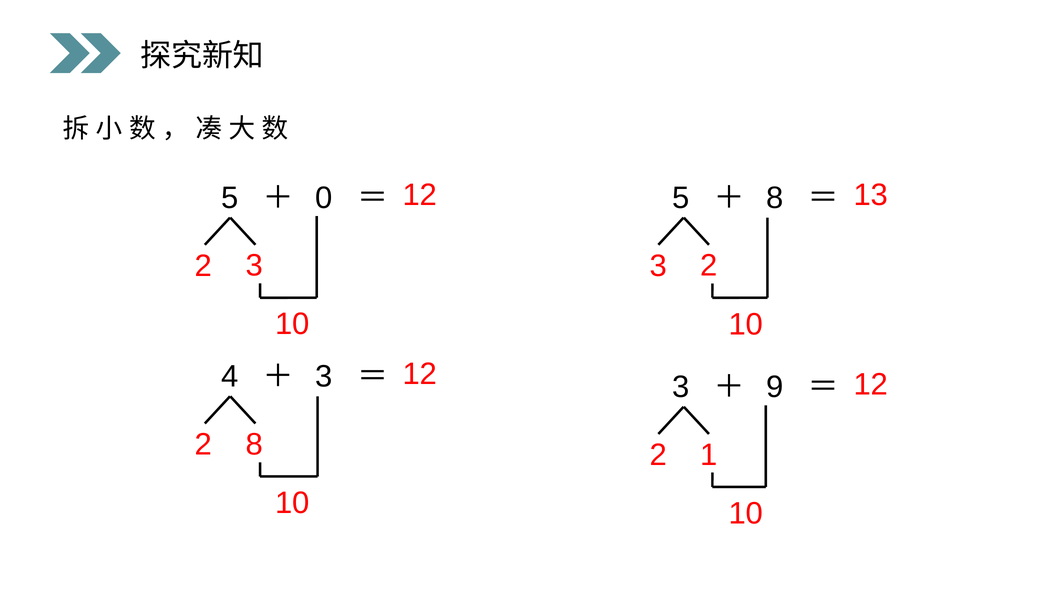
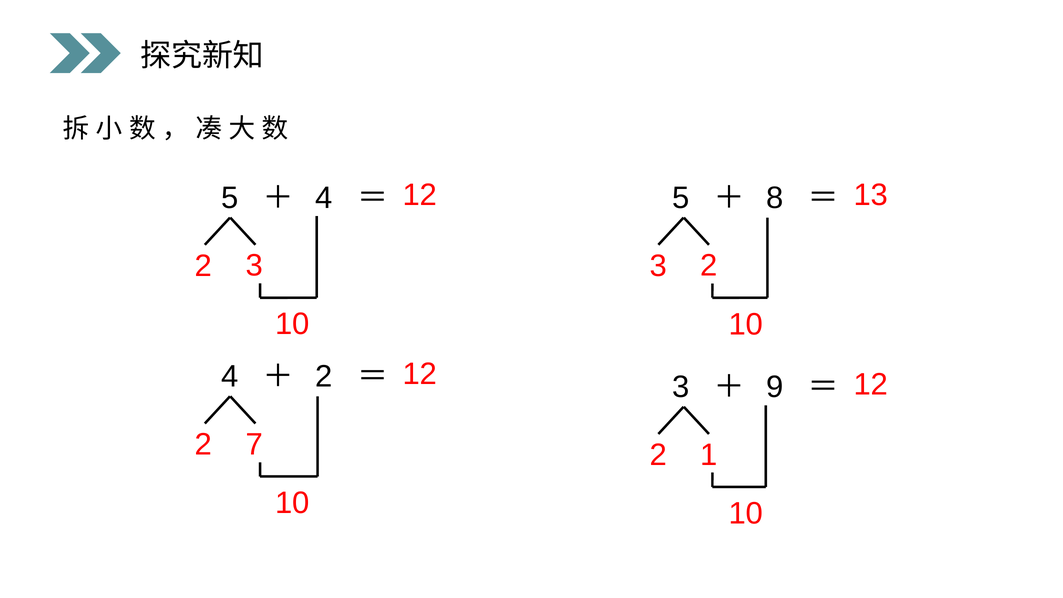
0 at (324, 198): 0 -> 4
3 at (324, 377): 3 -> 2
2 8: 8 -> 7
